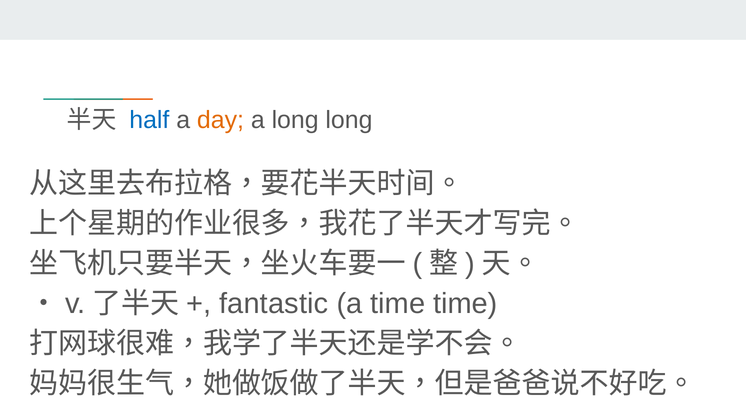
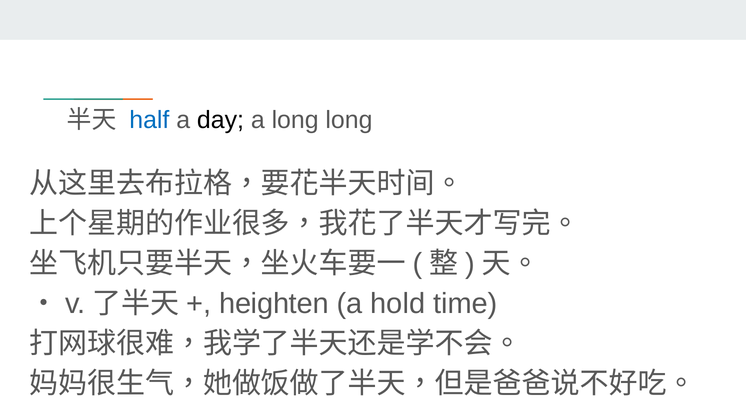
day colour: orange -> black
fantastic: fantastic -> heighten
a time: time -> hold
